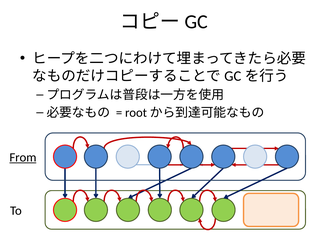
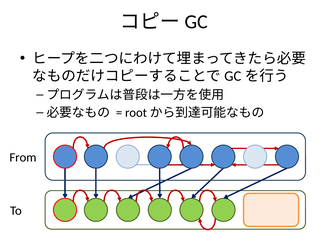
From underline: present -> none
